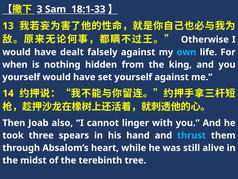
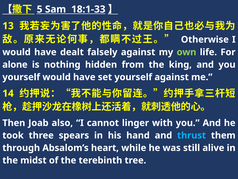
3: 3 -> 5
own colour: light blue -> light green
when: when -> alone
